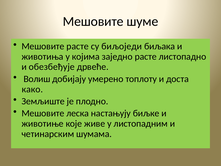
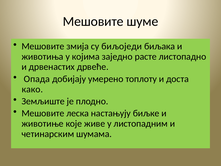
Мешовите расте: расте -> змија
обезбеђује: обезбеђује -> дрвенастих
Волиш: Волиш -> Опада
